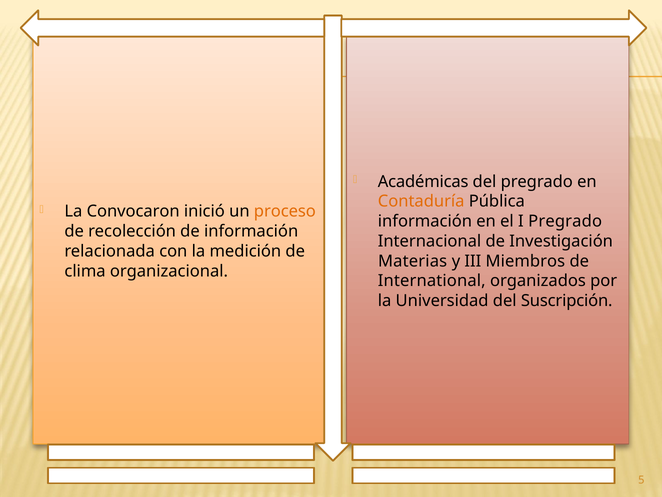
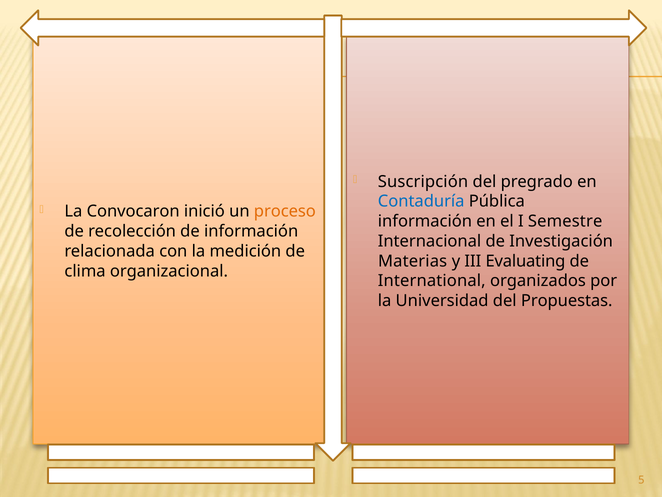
Académicas: Académicas -> Suscripción
Contaduría colour: orange -> blue
I Pregrado: Pregrado -> Semestre
Miembros: Miembros -> Evaluating
Suscripción: Suscripción -> Propuestas
